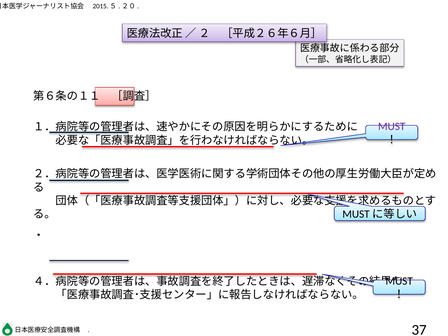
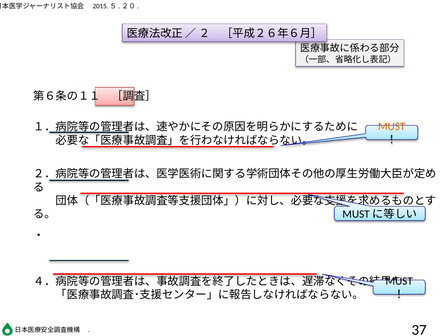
MUST at (392, 127) colour: purple -> orange
